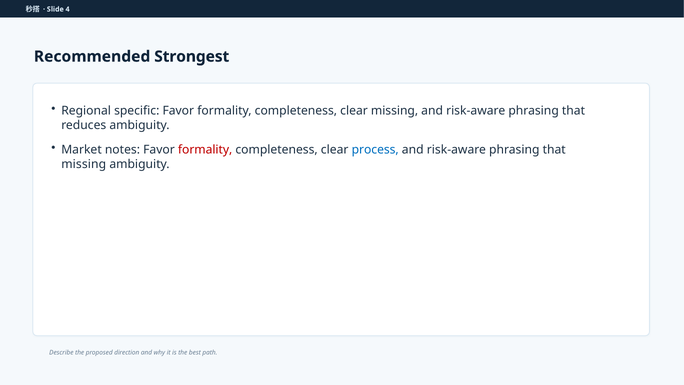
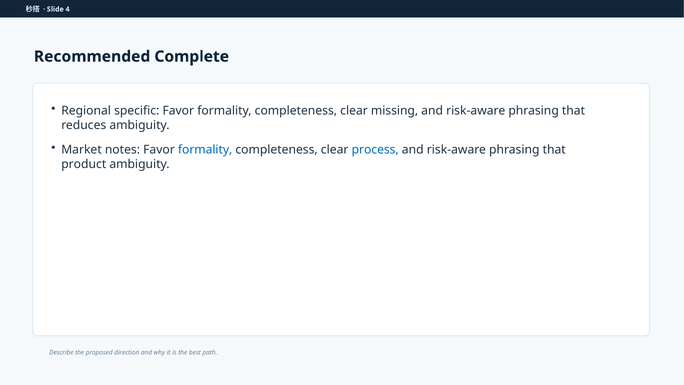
Strongest: Strongest -> Complete
formality at (205, 150) colour: red -> blue
missing at (84, 164): missing -> product
